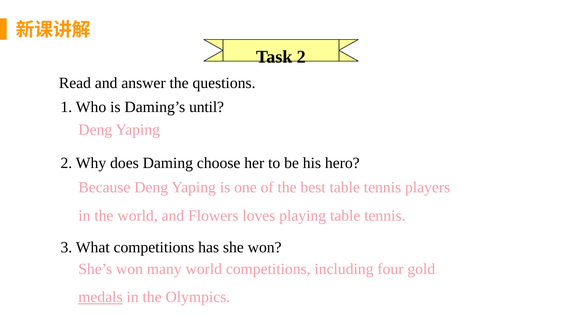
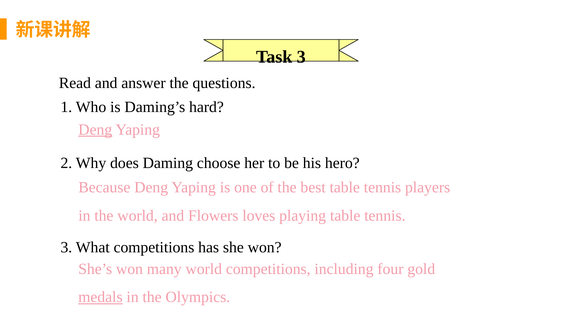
Task 2: 2 -> 3
until: until -> hard
Deng at (95, 130) underline: none -> present
